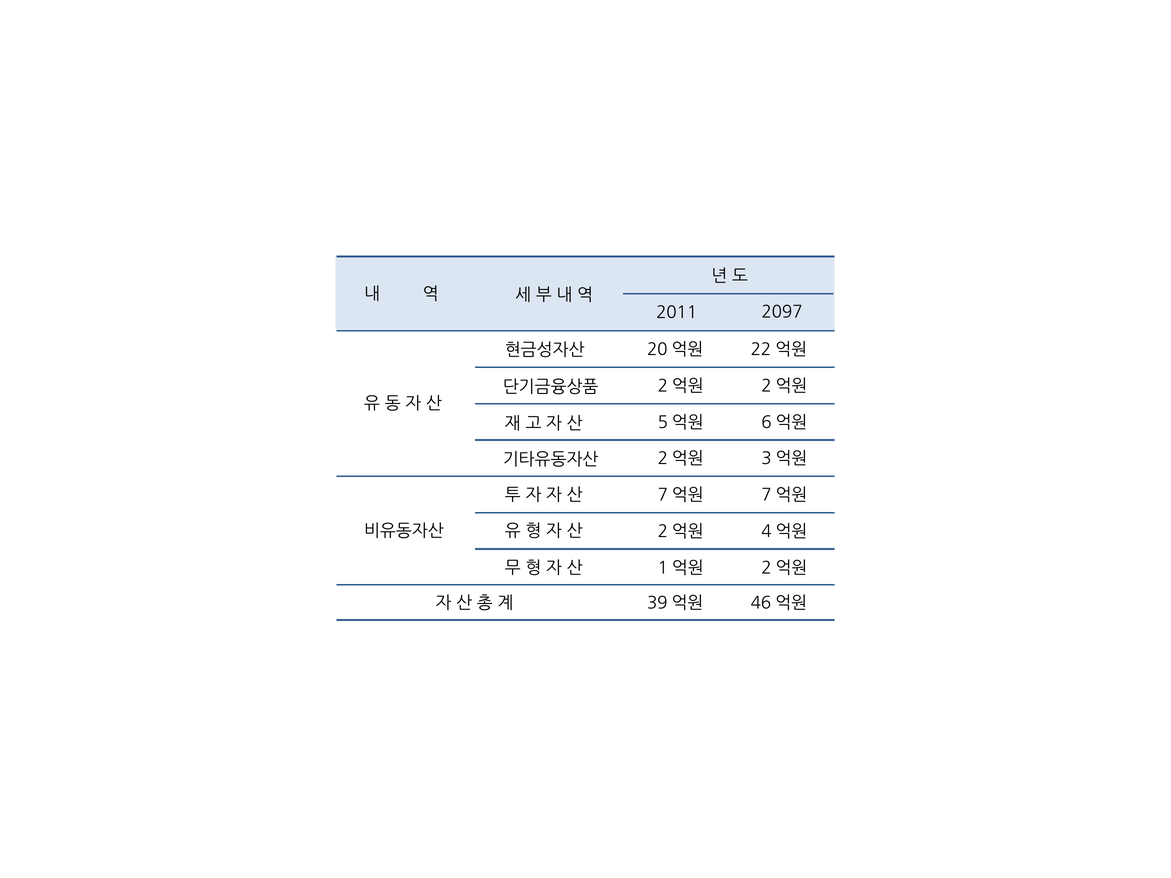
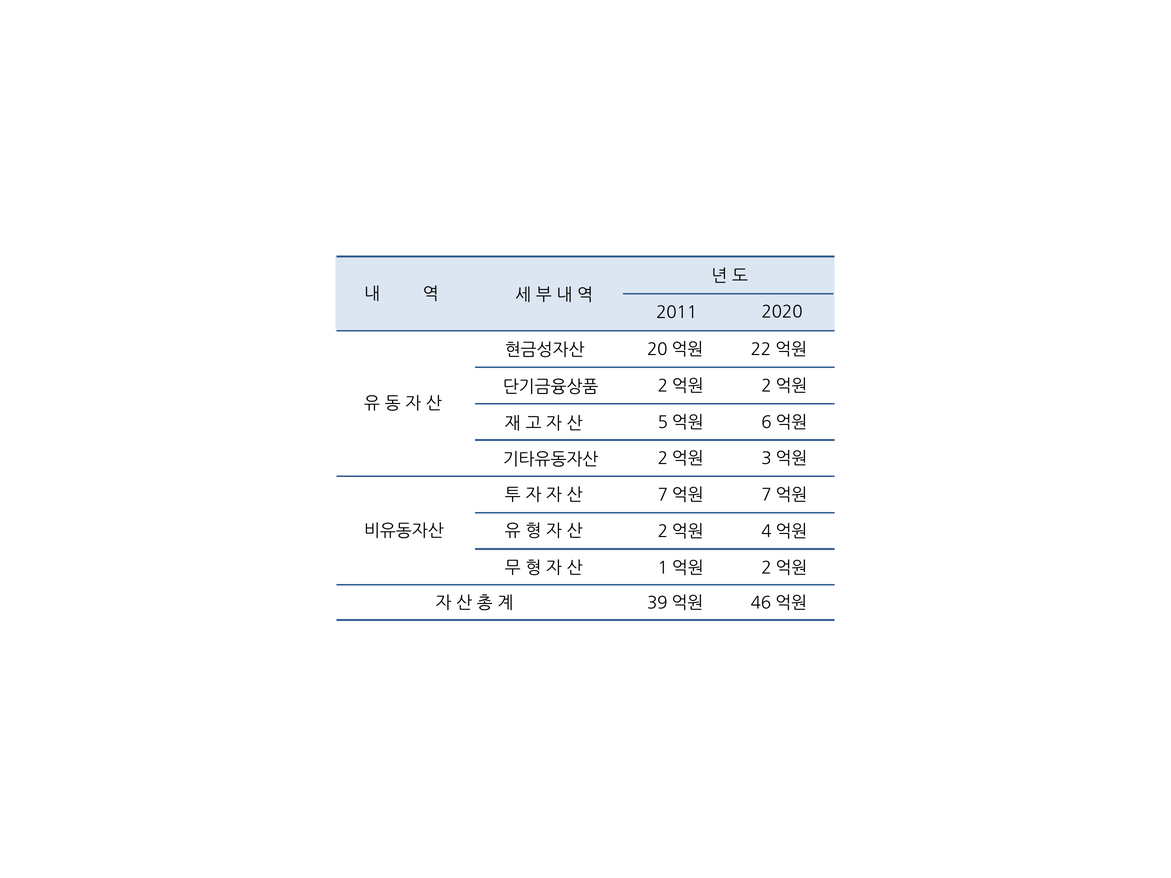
2097: 2097 -> 2020
